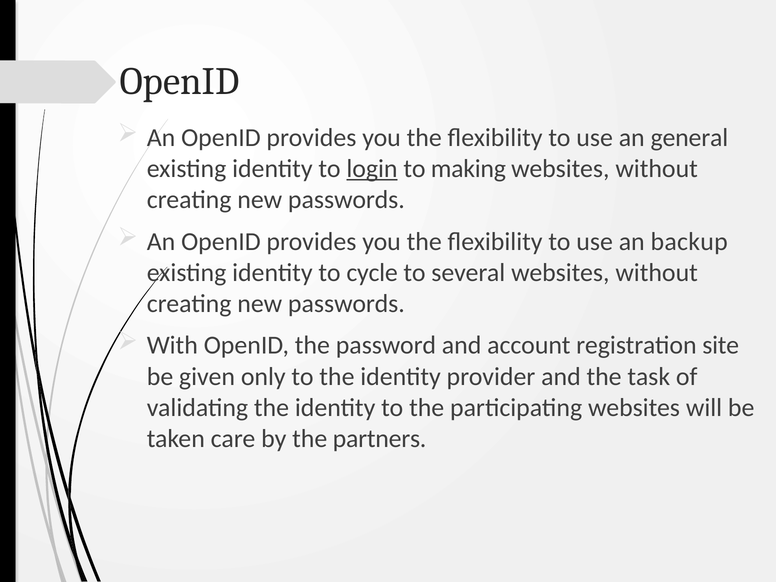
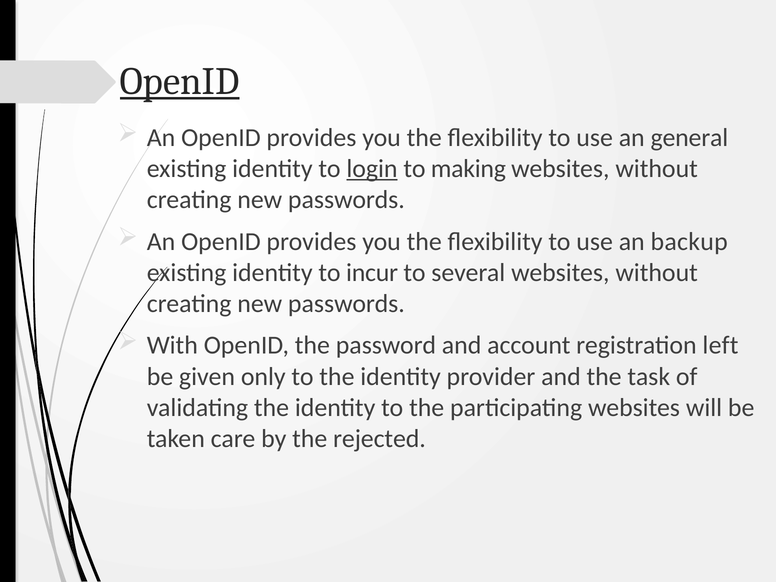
OpenID at (180, 82) underline: none -> present
cycle: cycle -> incur
site: site -> left
partners: partners -> rejected
